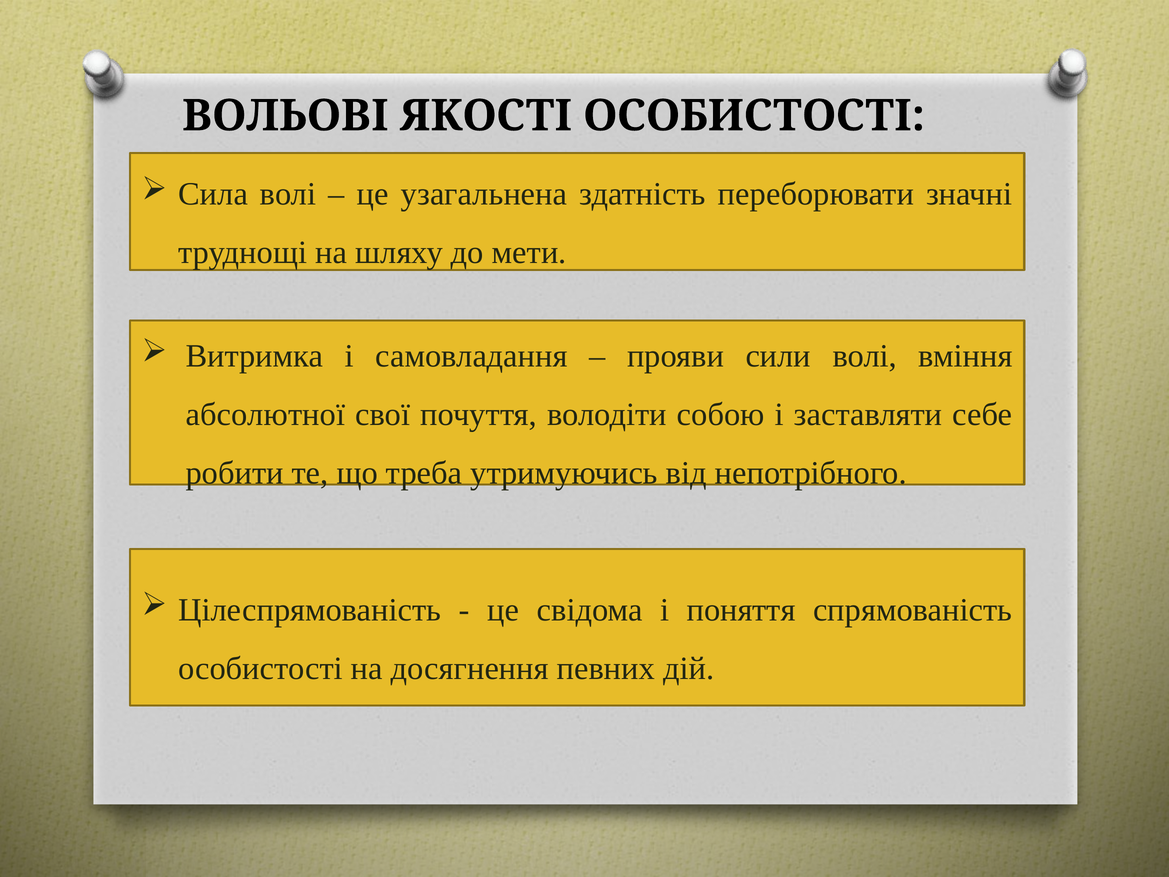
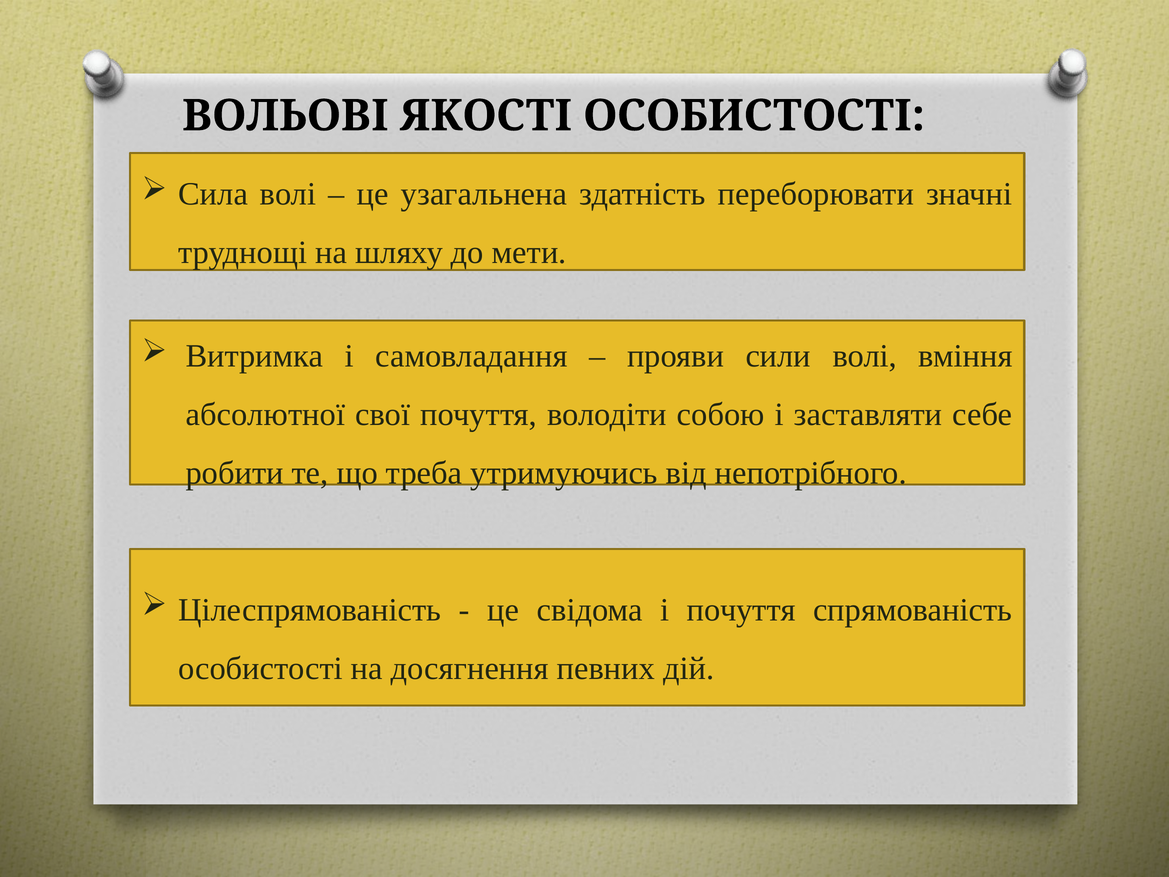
і поняття: поняття -> почуття
